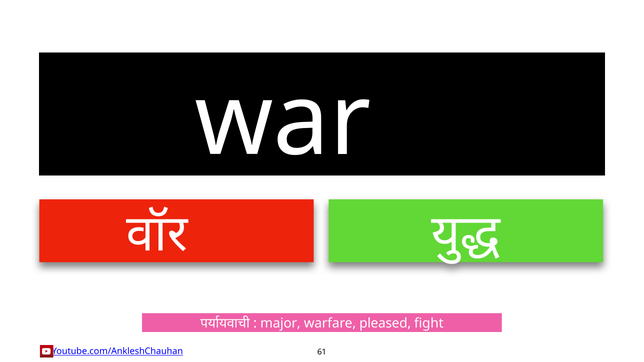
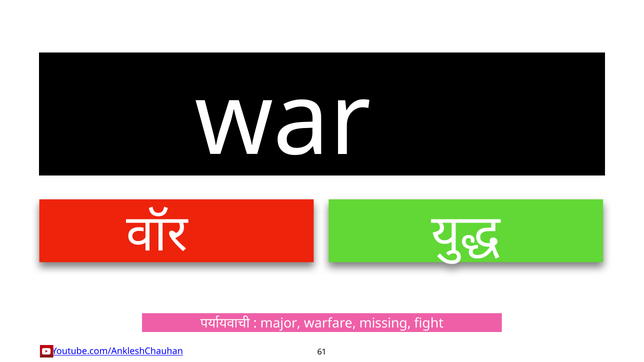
pleased: pleased -> missing
